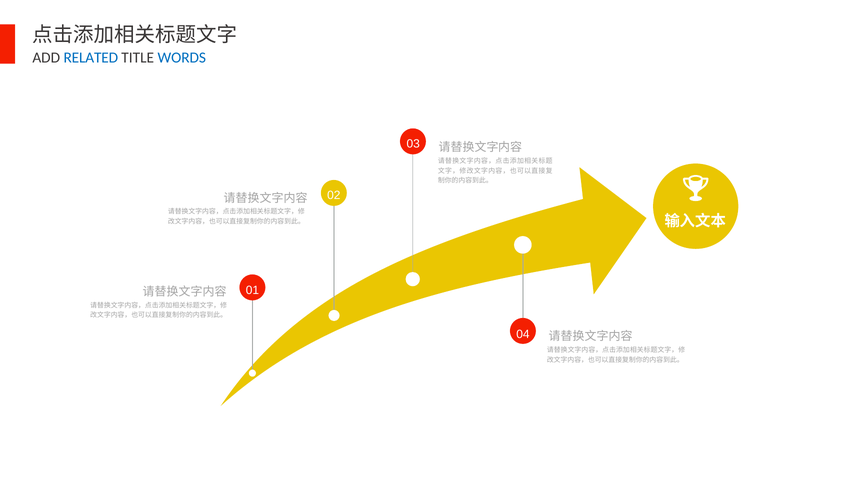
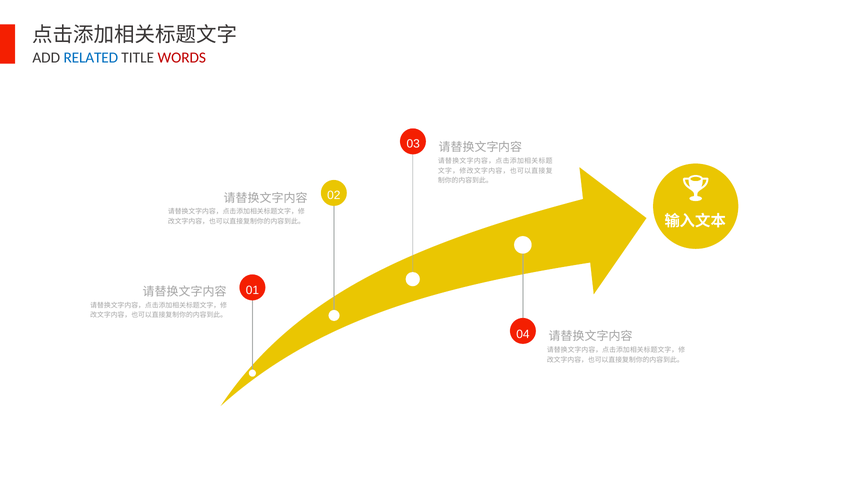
WORDS colour: blue -> red
